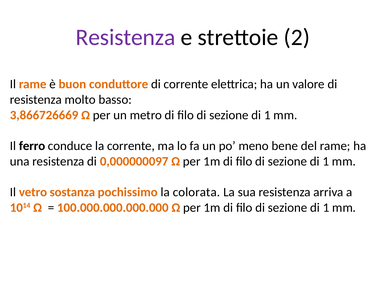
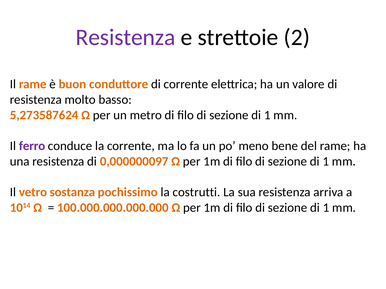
3,866726669: 3,866726669 -> 5,273587624
ferro colour: black -> purple
colorata: colorata -> costrutti
